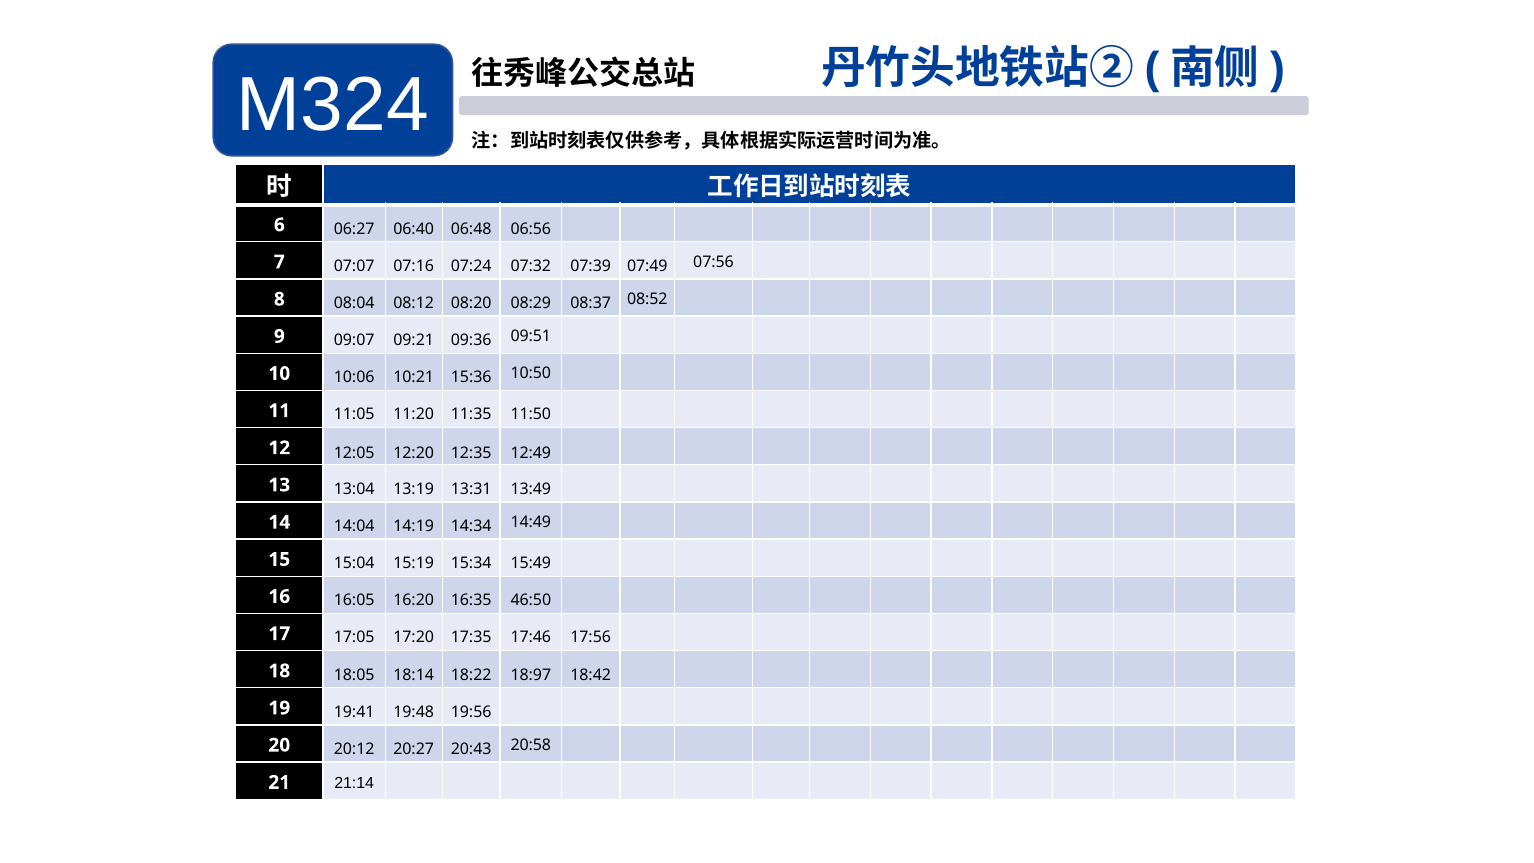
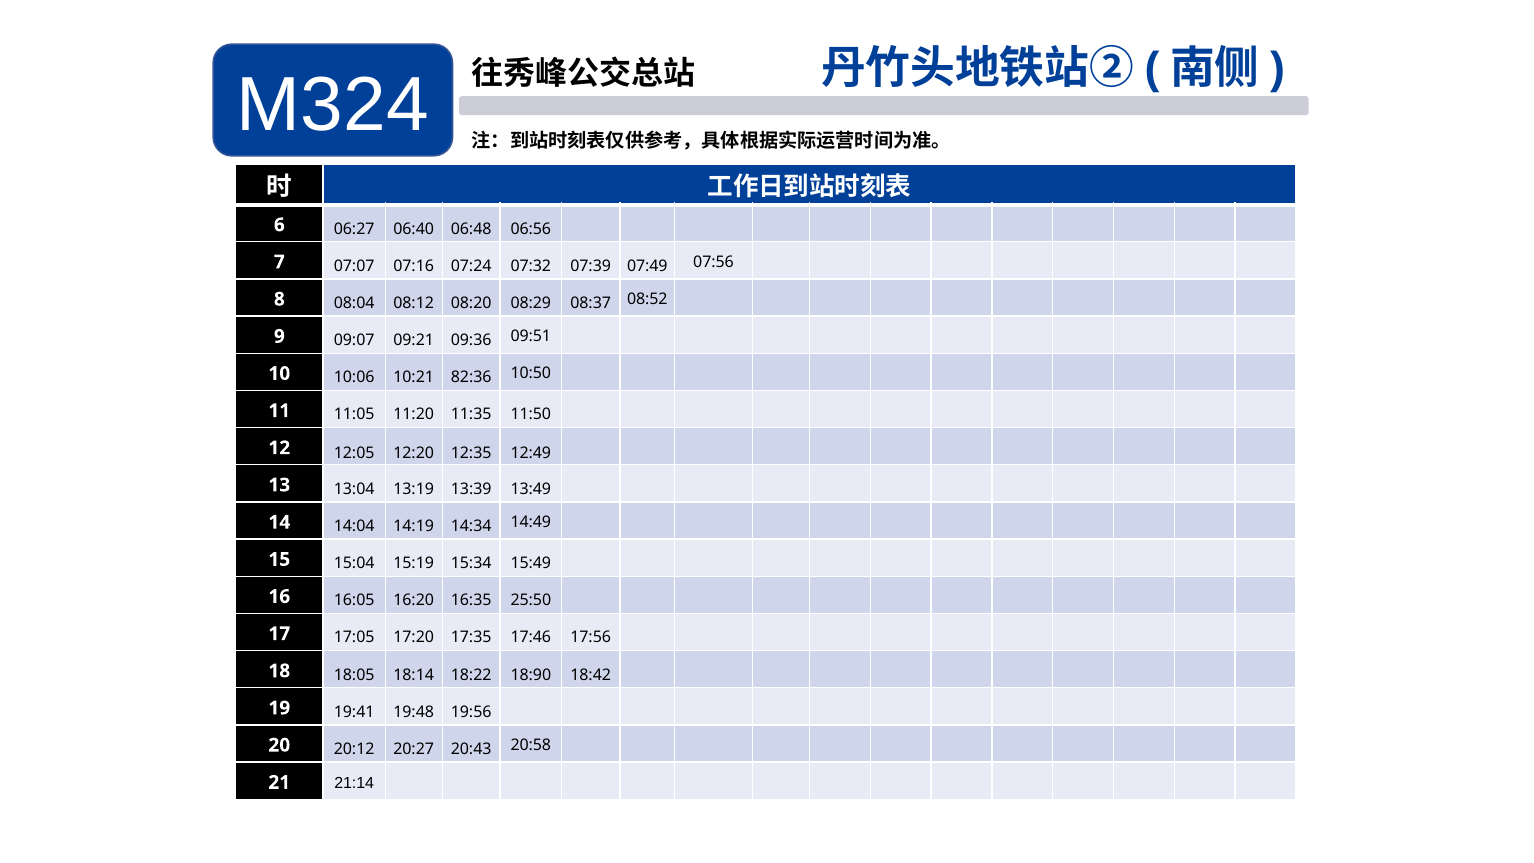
15:36: 15:36 -> 82:36
13:31: 13:31 -> 13:39
46:50: 46:50 -> 25:50
18:97: 18:97 -> 18:90
